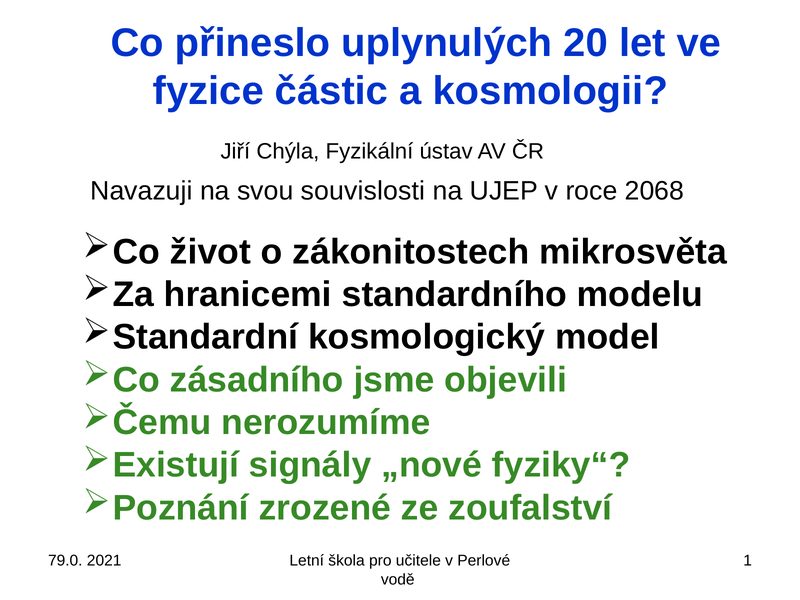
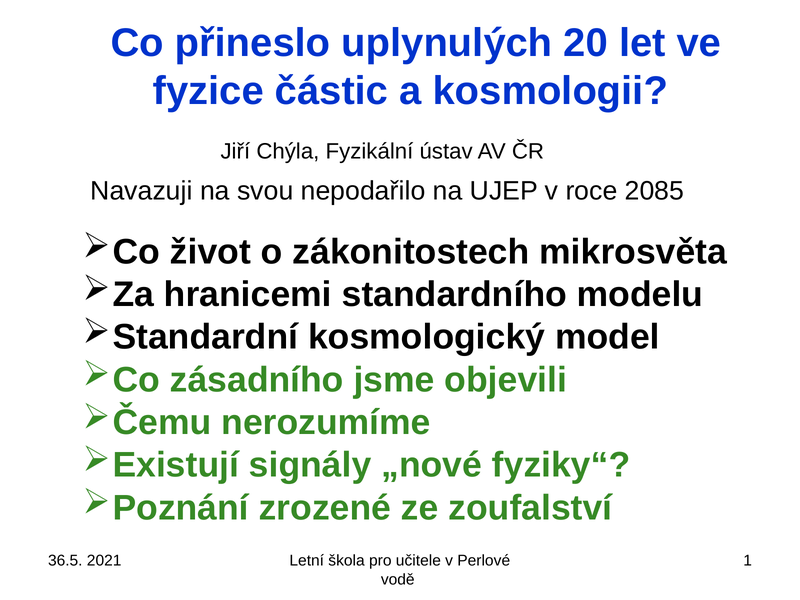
souvislosti: souvislosti -> nepodařilo
2068: 2068 -> 2085
79.0: 79.0 -> 36.5
